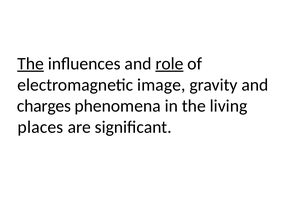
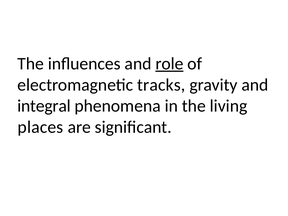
The at (31, 64) underline: present -> none
image: image -> tracks
charges: charges -> integral
